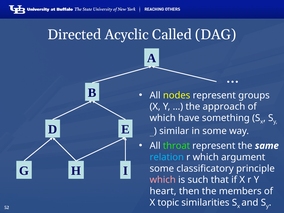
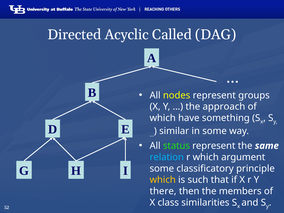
throat: throat -> status
which at (163, 180) colour: pink -> yellow
heart: heart -> there
topic: topic -> class
